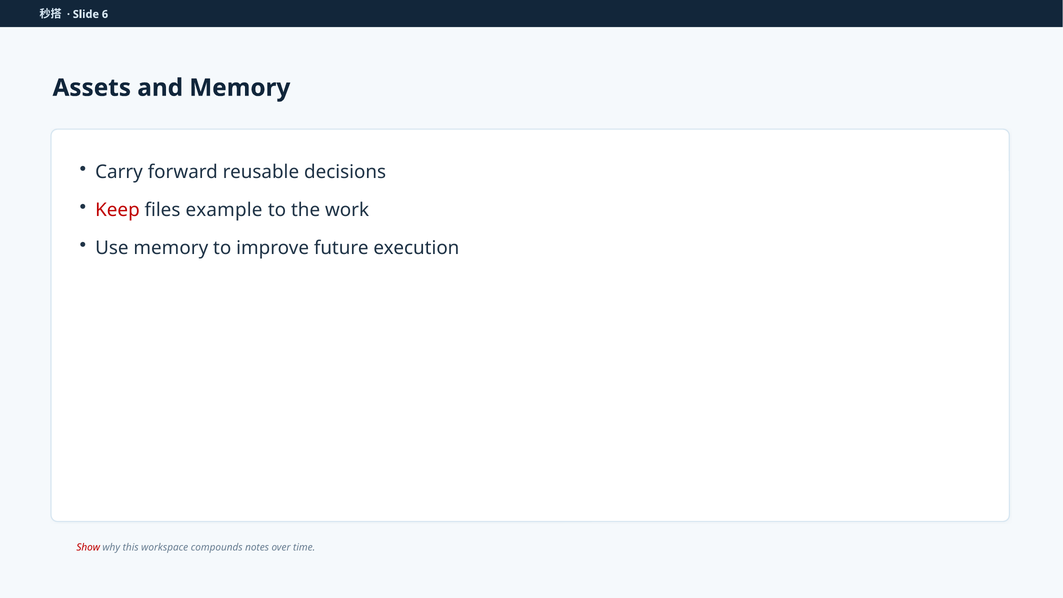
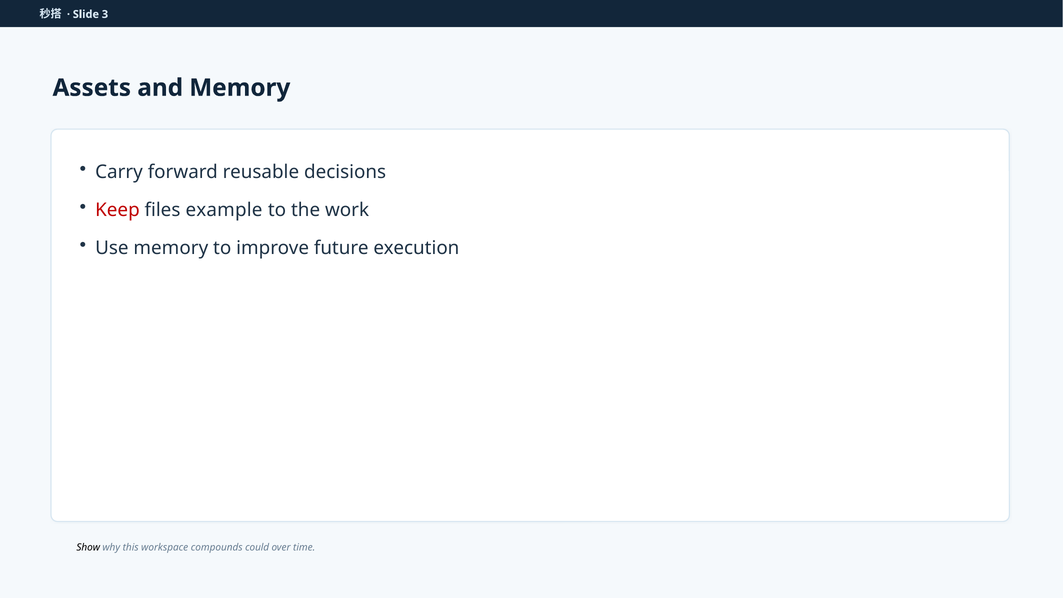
6: 6 -> 3
Show colour: red -> black
notes: notes -> could
